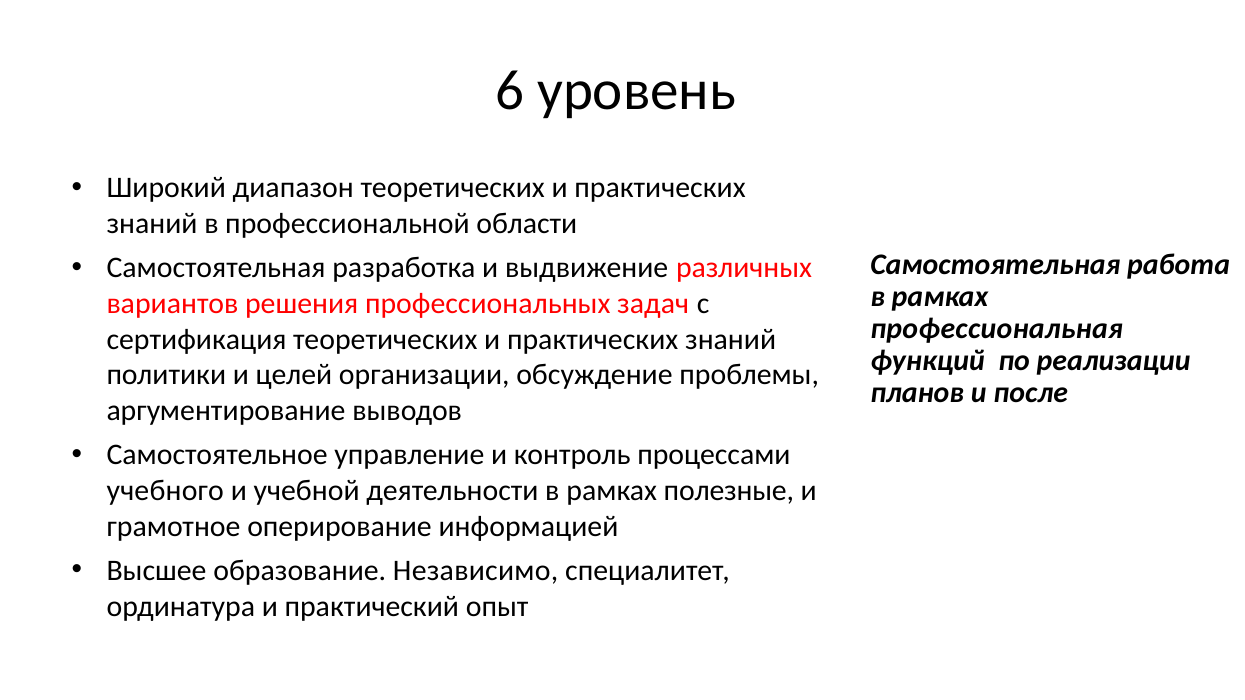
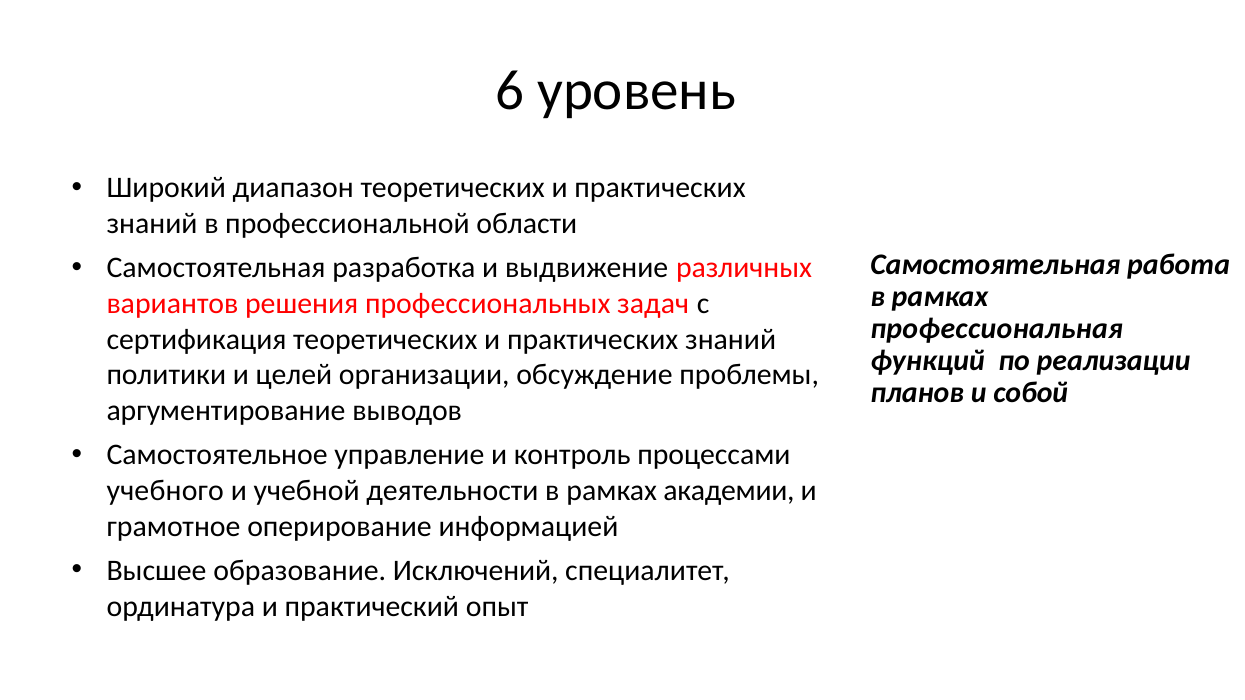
после: после -> собой
полезные: полезные -> академии
Независимо: Независимо -> Исключений
